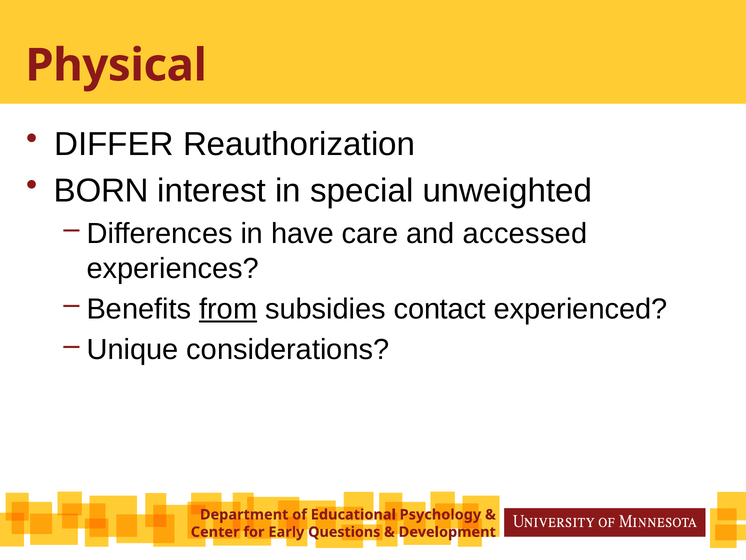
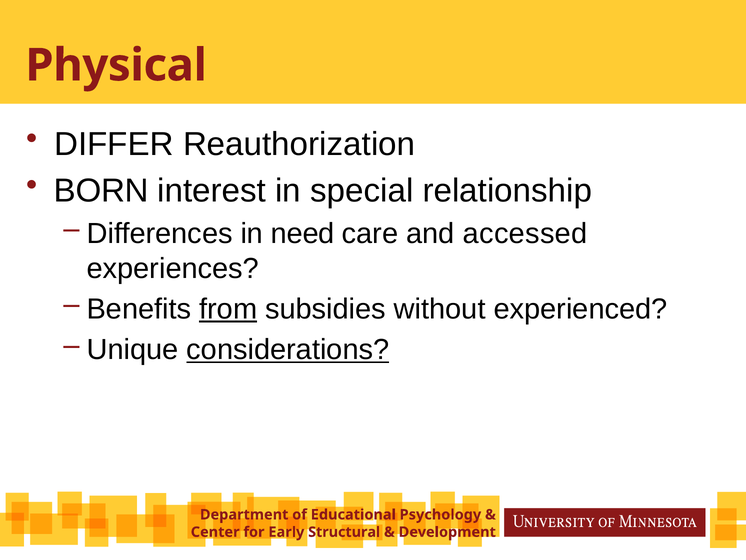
unweighted: unweighted -> relationship
have: have -> need
contact: contact -> without
considerations underline: none -> present
Questions: Questions -> Structural
